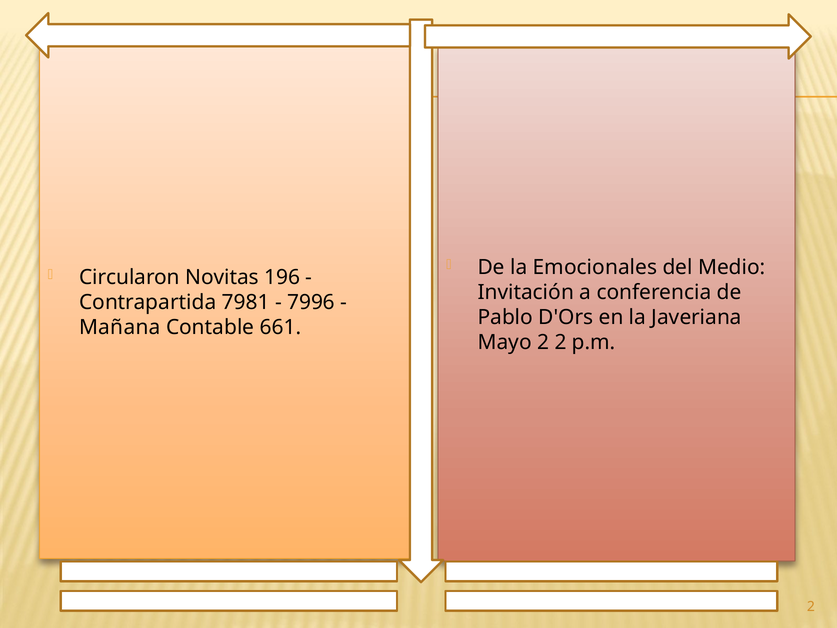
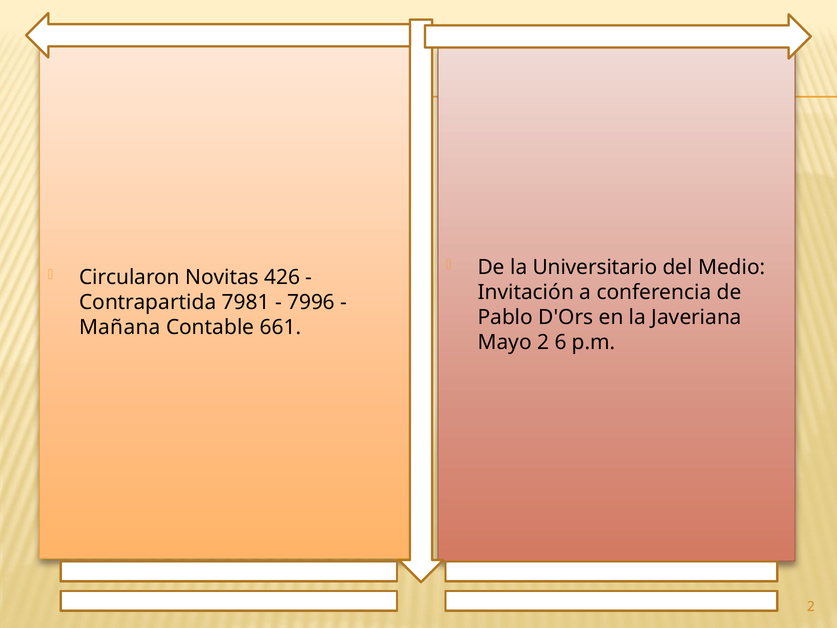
Emocionales: Emocionales -> Universitario
196: 196 -> 426
2 2: 2 -> 6
